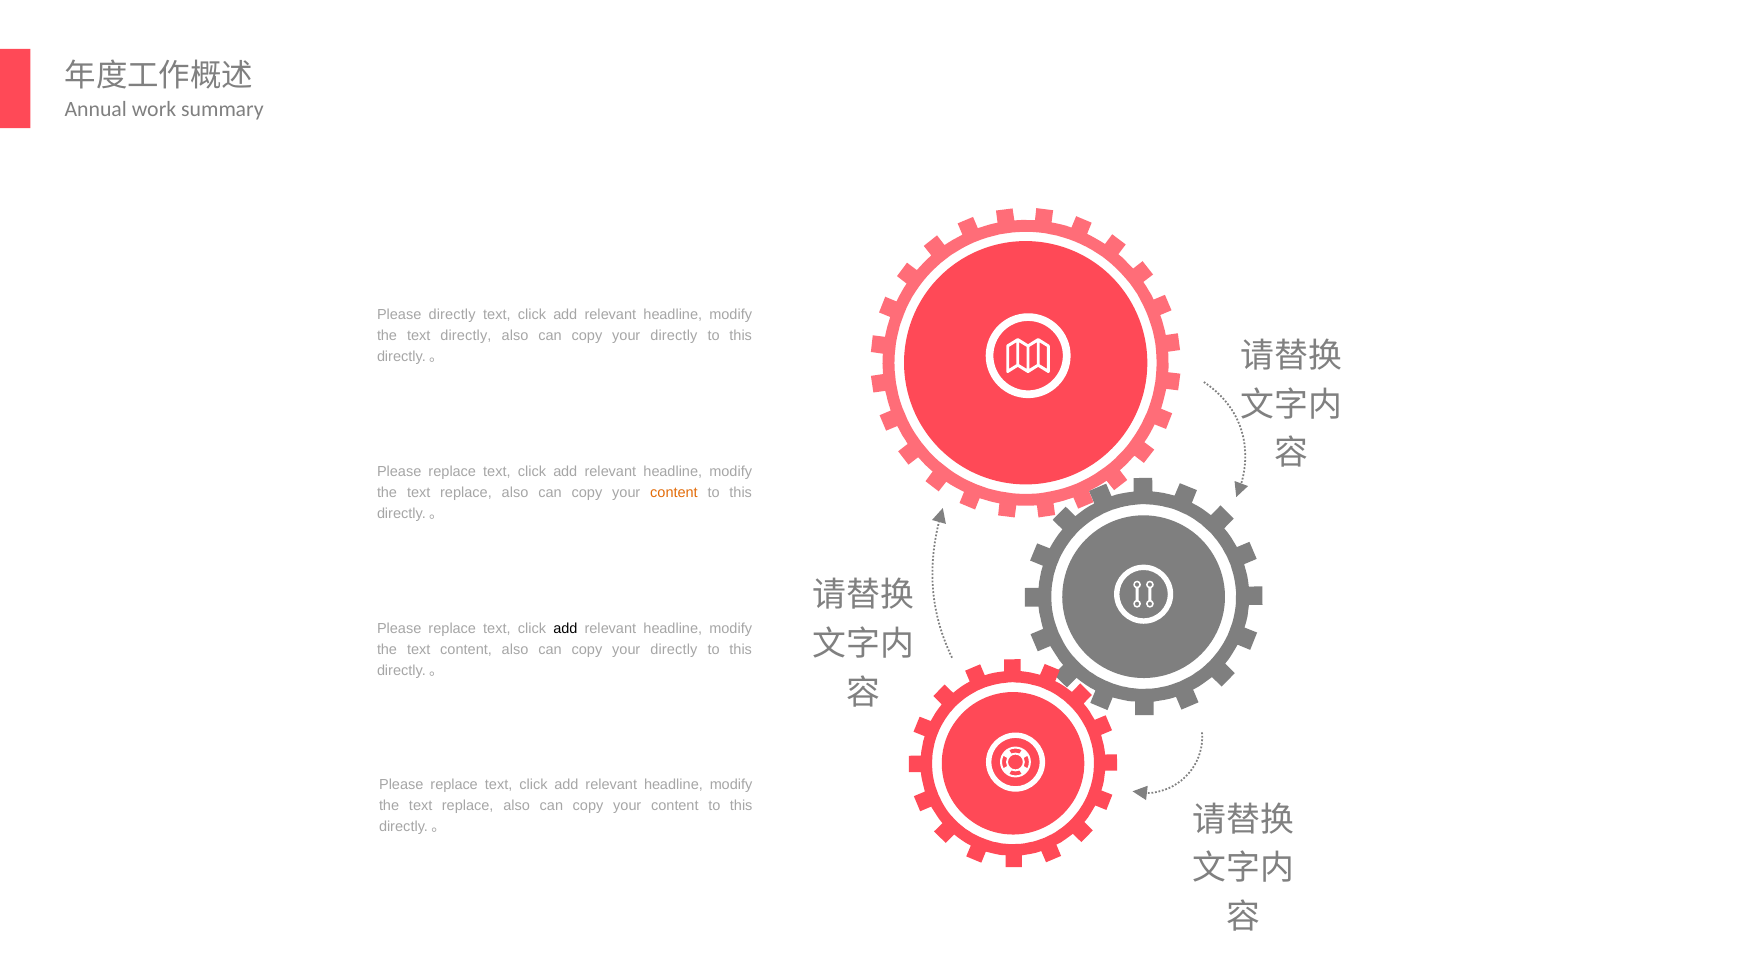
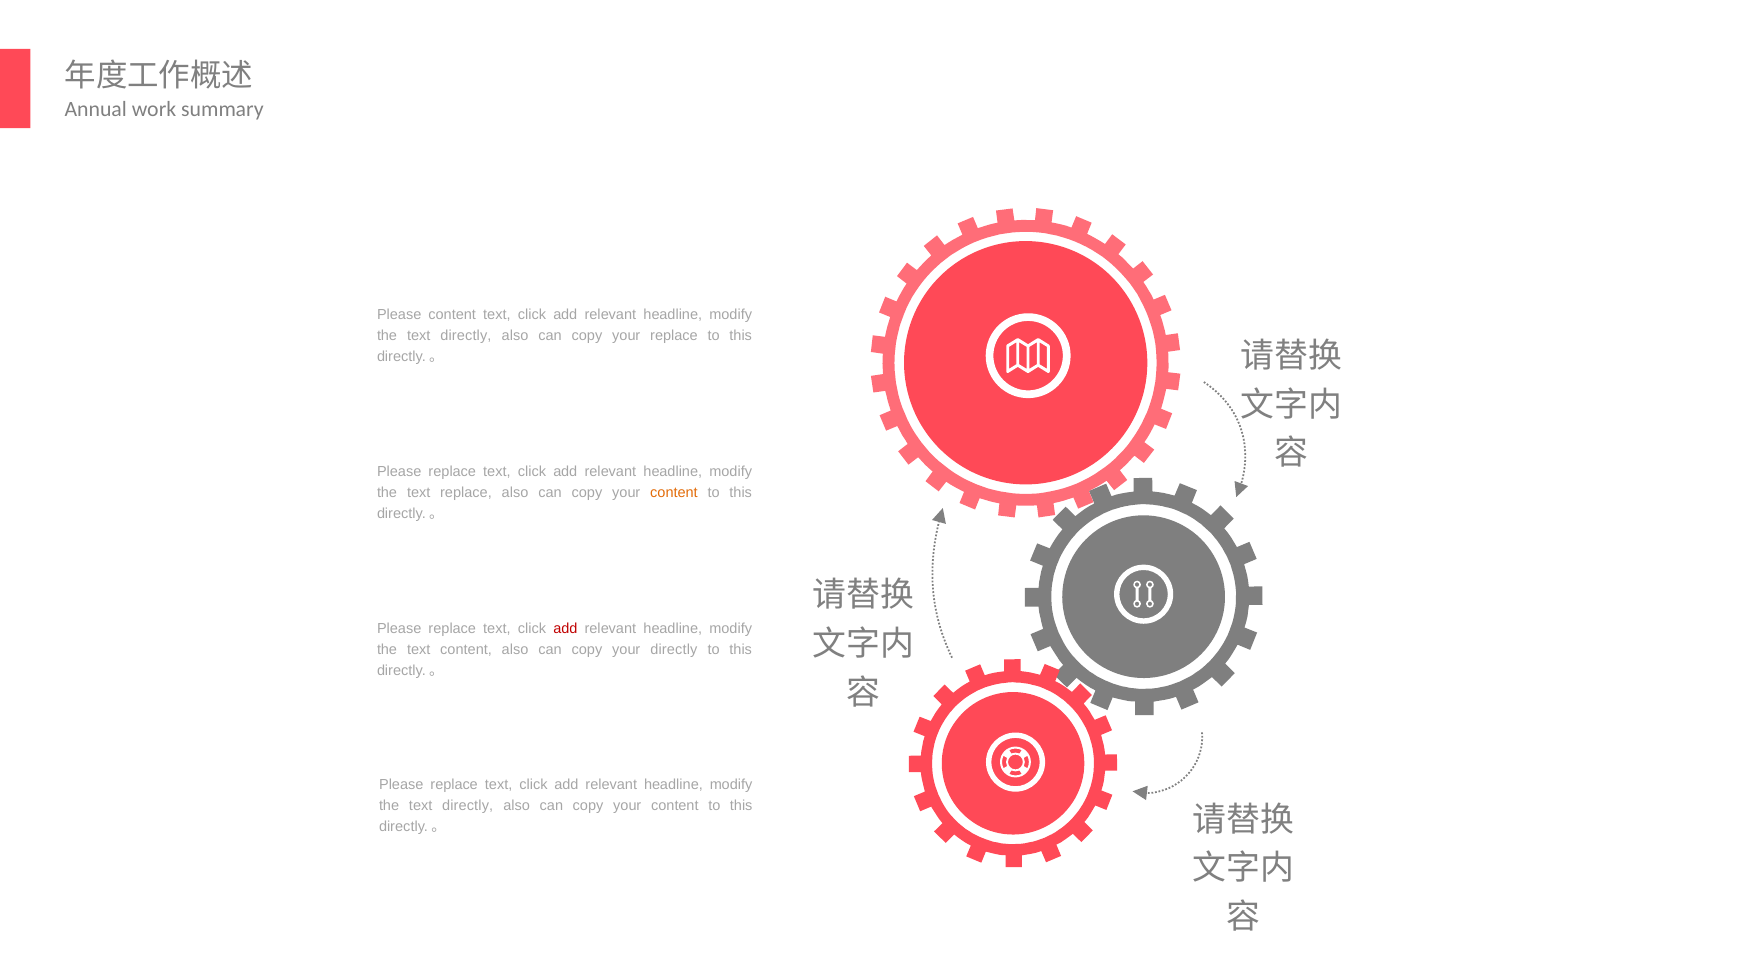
Please directly: directly -> content
directly at (674, 336): directly -> replace
add at (565, 629) colour: black -> red
replace at (468, 806): replace -> directly
